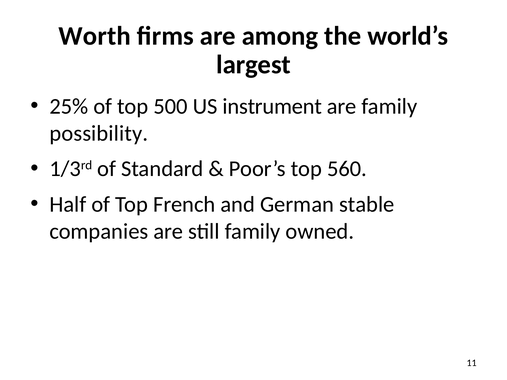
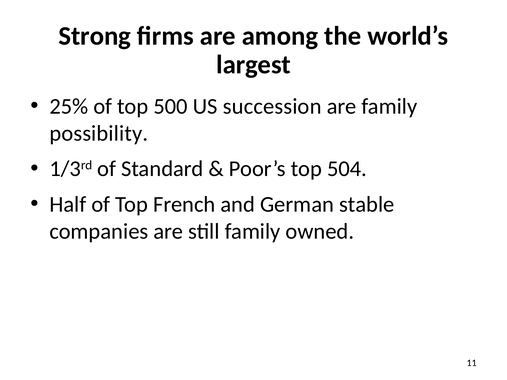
Worth: Worth -> Strong
instrument: instrument -> succession
560: 560 -> 504
